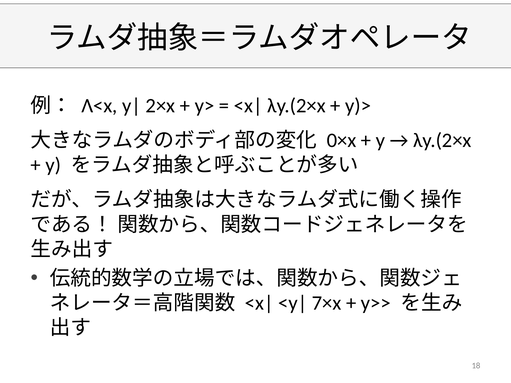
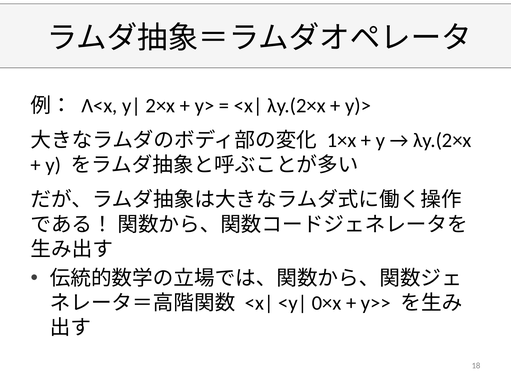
0×x: 0×x -> 1×x
7×x: 7×x -> 0×x
